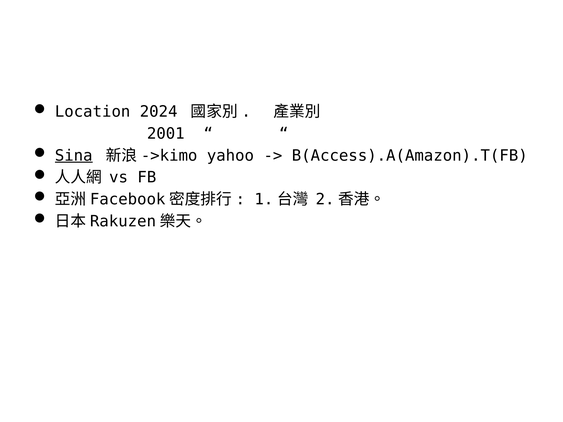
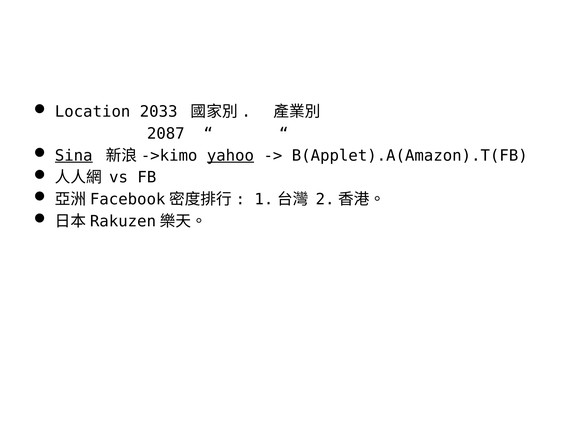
2024: 2024 -> 2033
2001: 2001 -> 2087
yahoo underline: none -> present
B(Access).A(Amazon).T(FB: B(Access).A(Amazon).T(FB -> B(Applet).A(Amazon).T(FB
